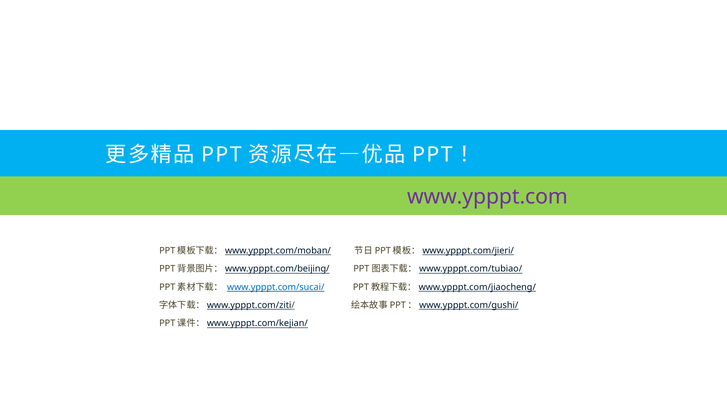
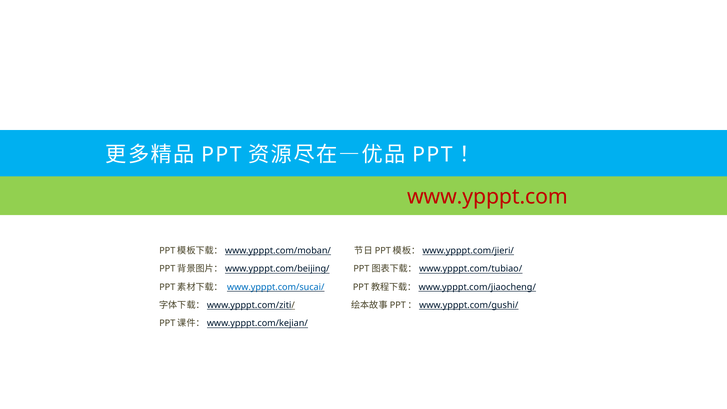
www.ypppt.com colour: purple -> red
